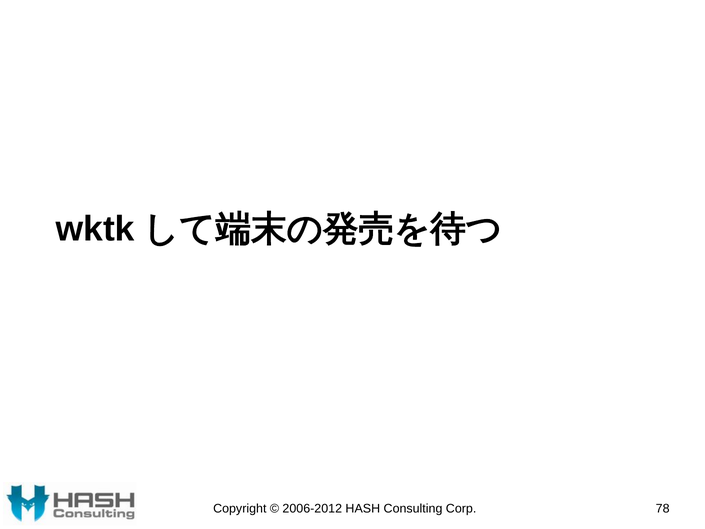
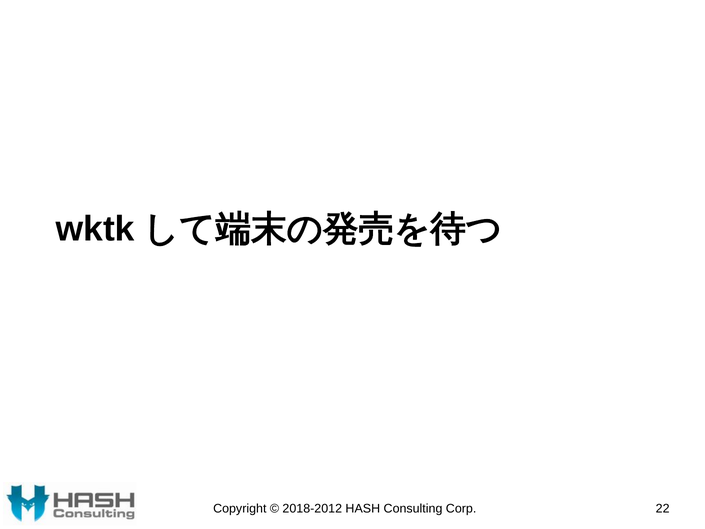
2006-2012: 2006-2012 -> 2018-2012
78: 78 -> 22
